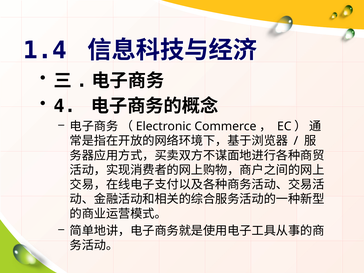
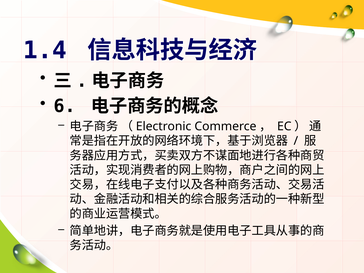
4: 4 -> 6
